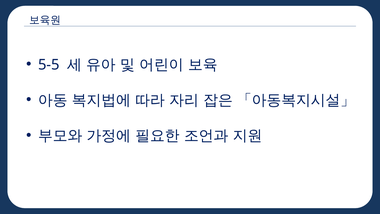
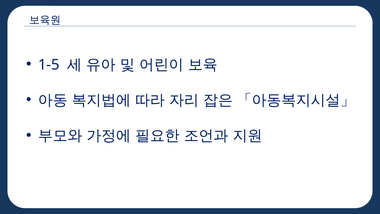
5-5: 5-5 -> 1-5
